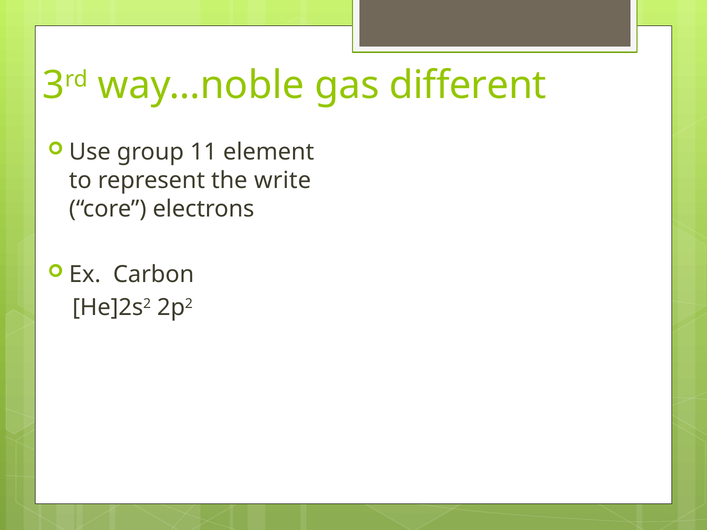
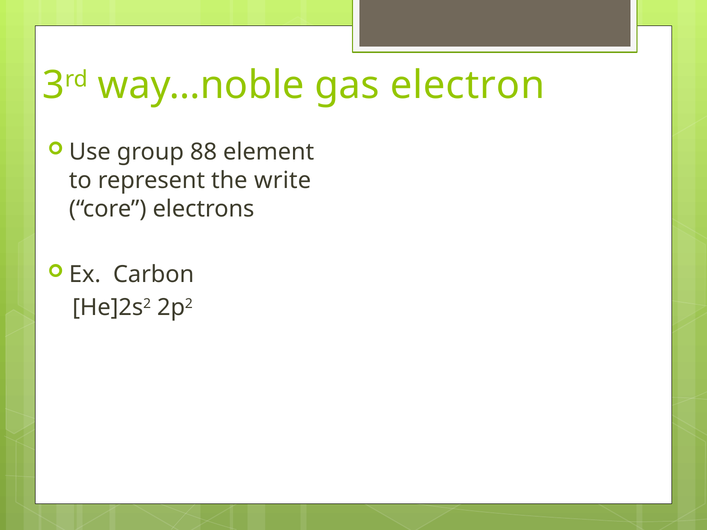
different: different -> electron
11: 11 -> 88
